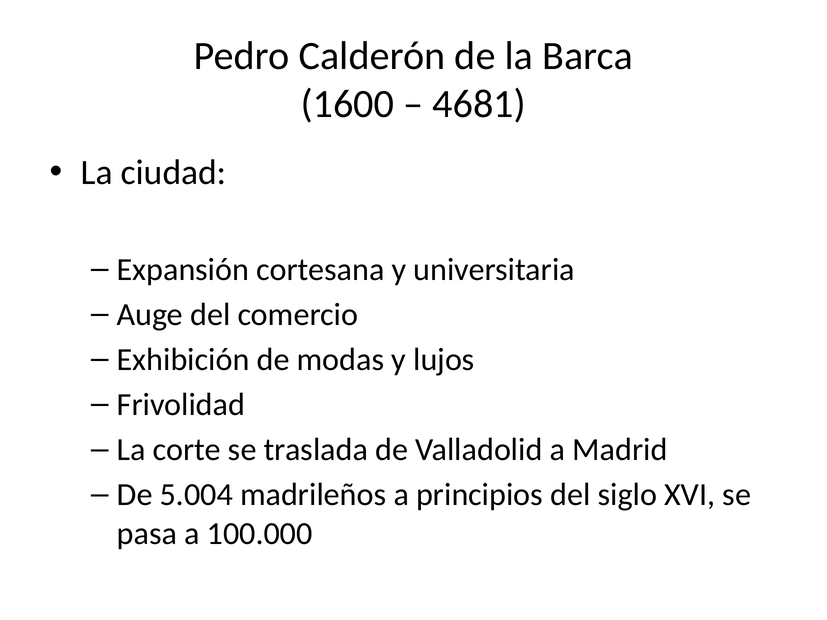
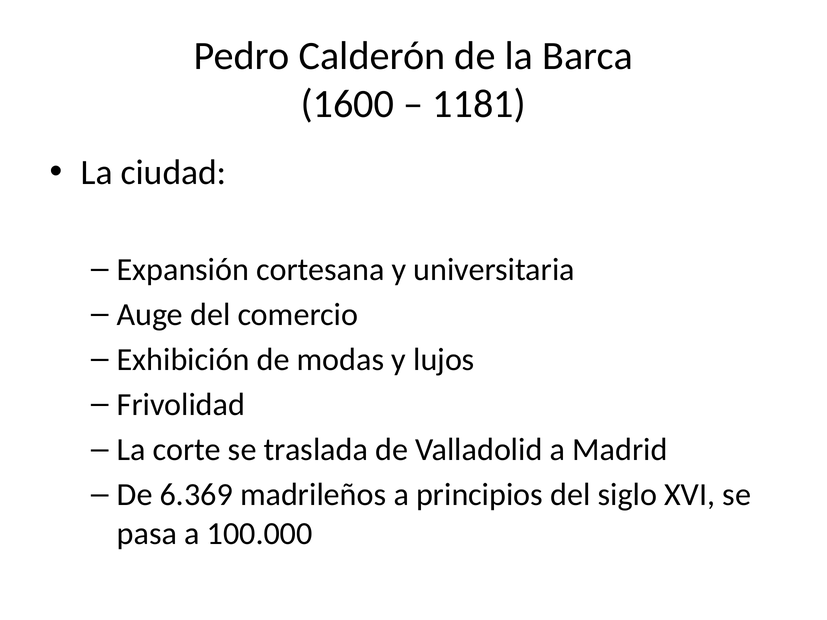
4681: 4681 -> 1181
5.004: 5.004 -> 6.369
